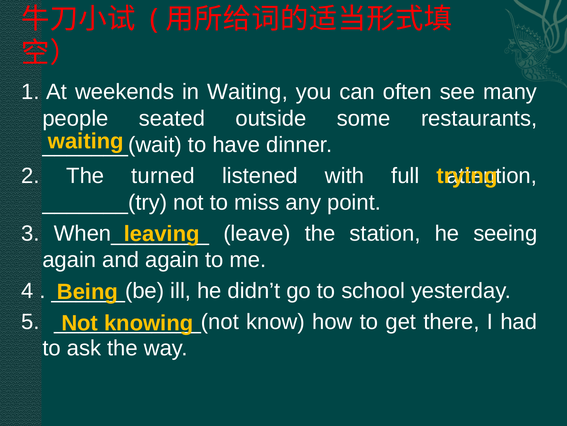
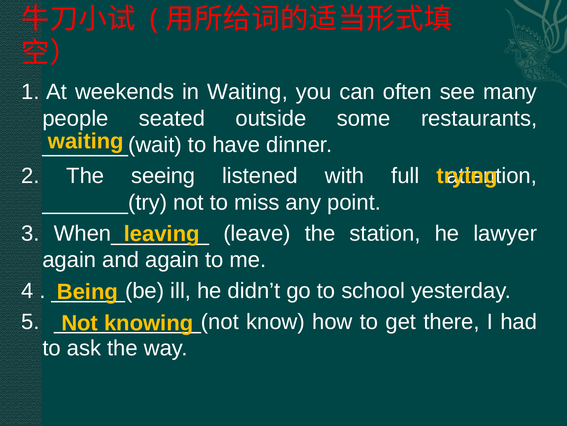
turned: turned -> seeing
seeing: seeing -> lawyer
